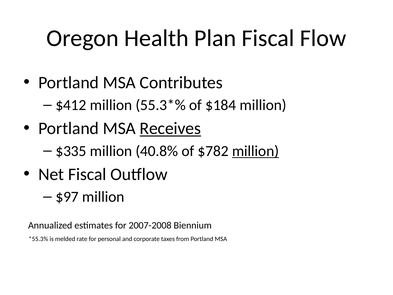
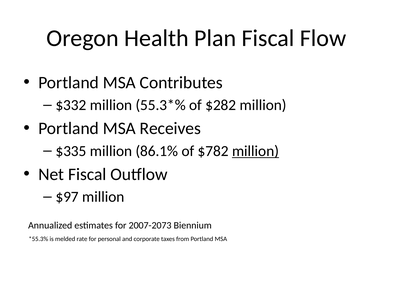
$412: $412 -> $332
$184: $184 -> $282
Receives underline: present -> none
40.8%: 40.8% -> 86.1%
2007-2008: 2007-2008 -> 2007-2073
